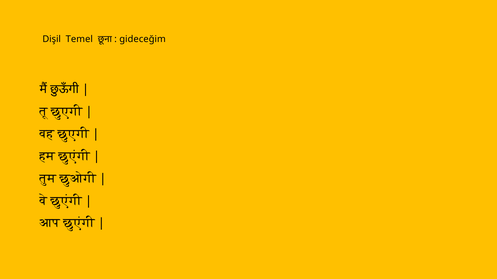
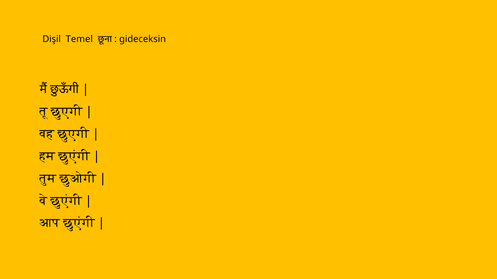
gideceğim: gideceğim -> gideceksin
